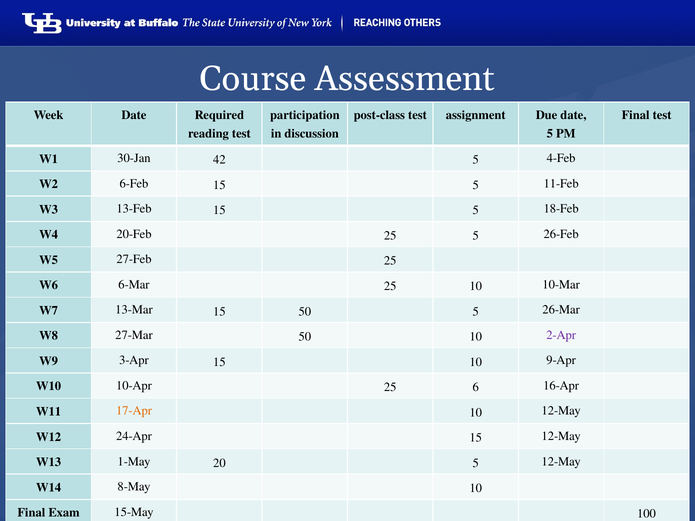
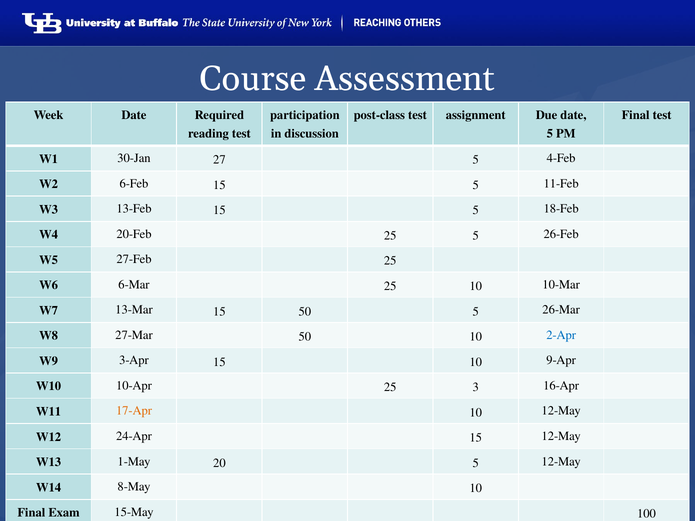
42: 42 -> 27
2-Apr colour: purple -> blue
6: 6 -> 3
